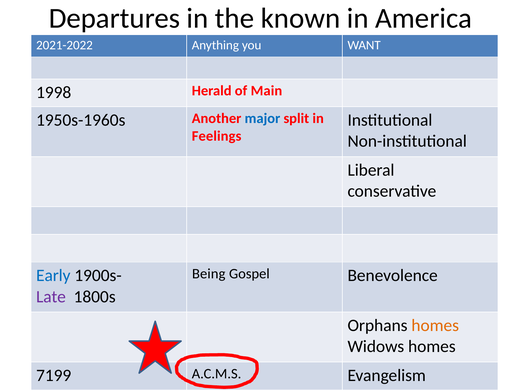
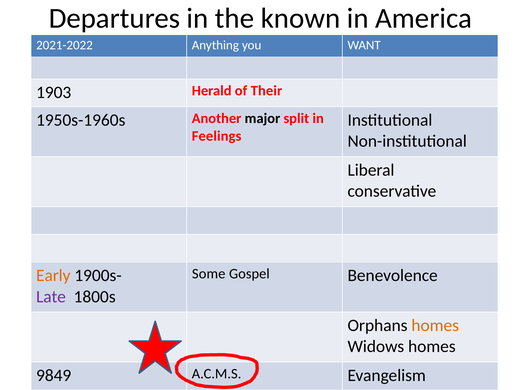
1998: 1998 -> 1903
Main: Main -> Their
major colour: blue -> black
Being: Being -> Some
Early colour: blue -> orange
7199: 7199 -> 9849
